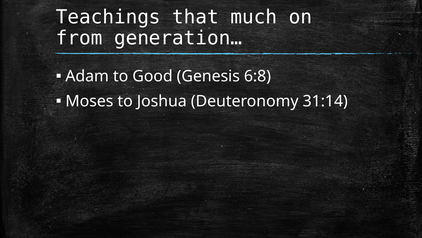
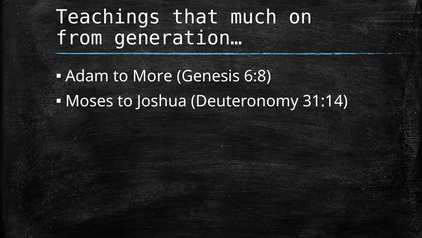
Good: Good -> More
